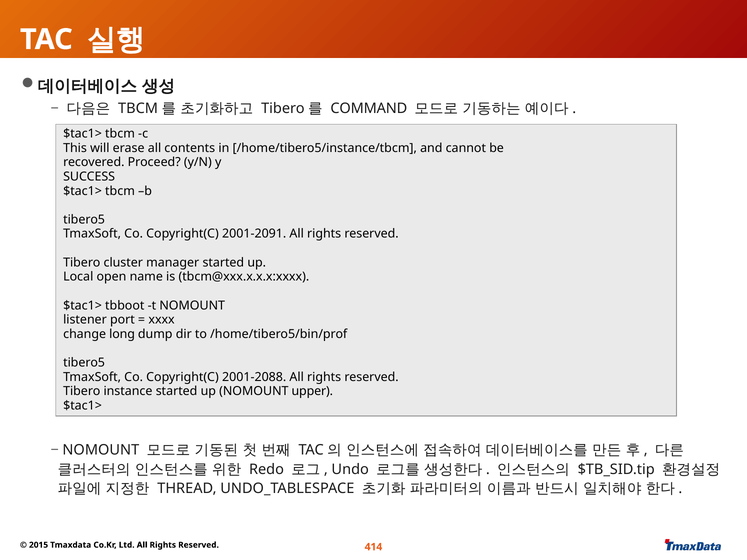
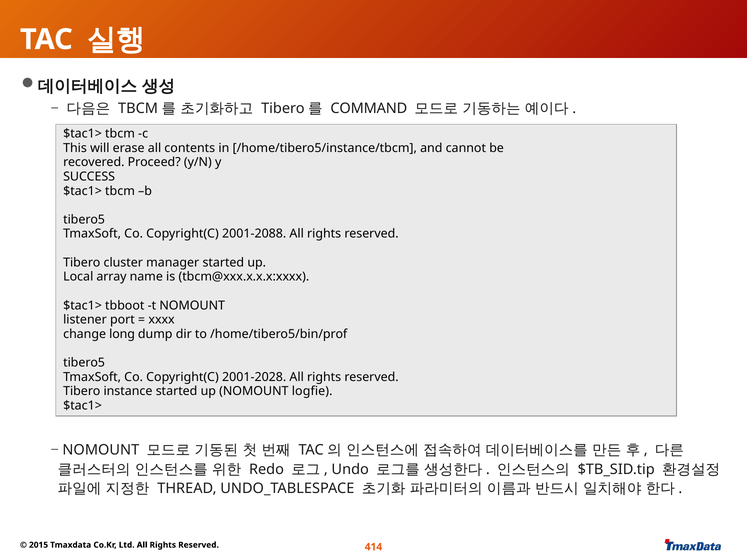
2001-2091: 2001-2091 -> 2001-2088
open: open -> array
2001-2088: 2001-2088 -> 2001-2028
upper: upper -> logfie
